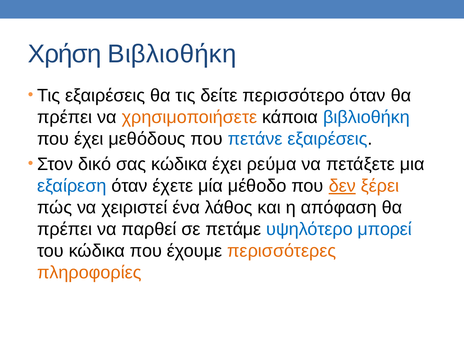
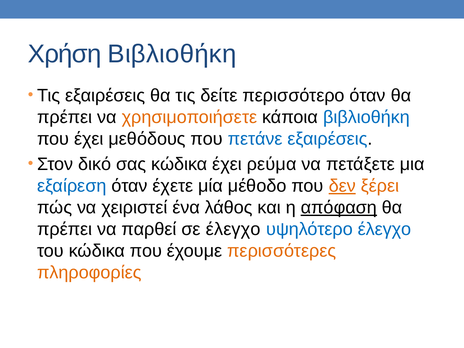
απόφαση underline: none -> present
σε πετάμε: πετάμε -> έλεγχο
υψηλότερο μπορεί: μπορεί -> έλεγχο
